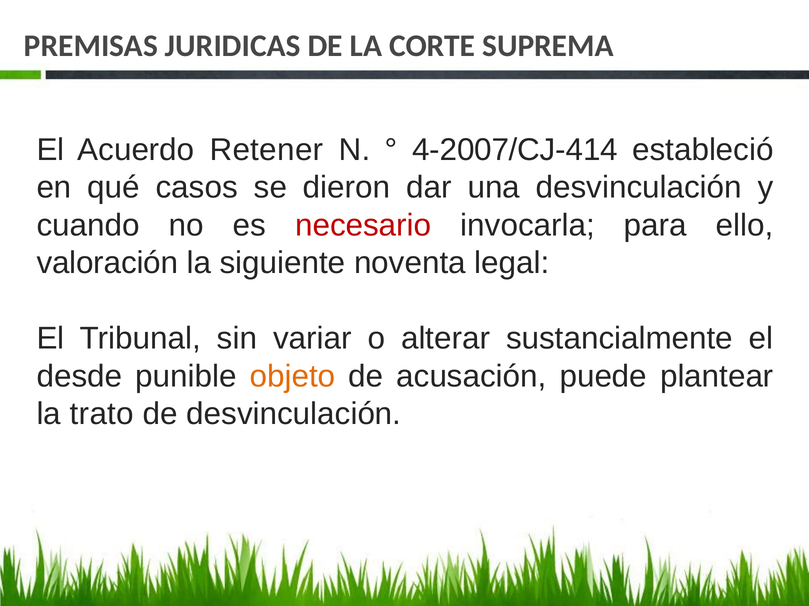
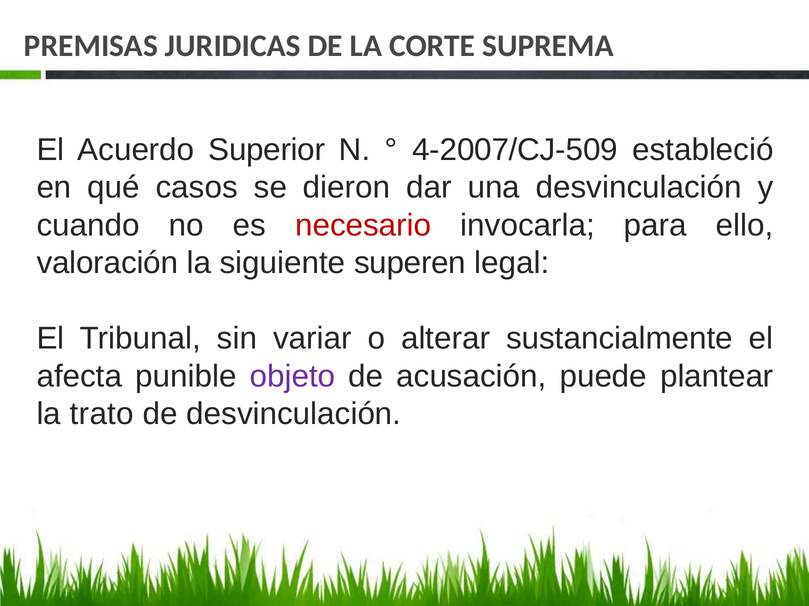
Retener: Retener -> Superior
4-2007/CJ-414: 4-2007/CJ-414 -> 4-2007/CJ-509
noventa: noventa -> superen
desde: desde -> afecta
objeto colour: orange -> purple
